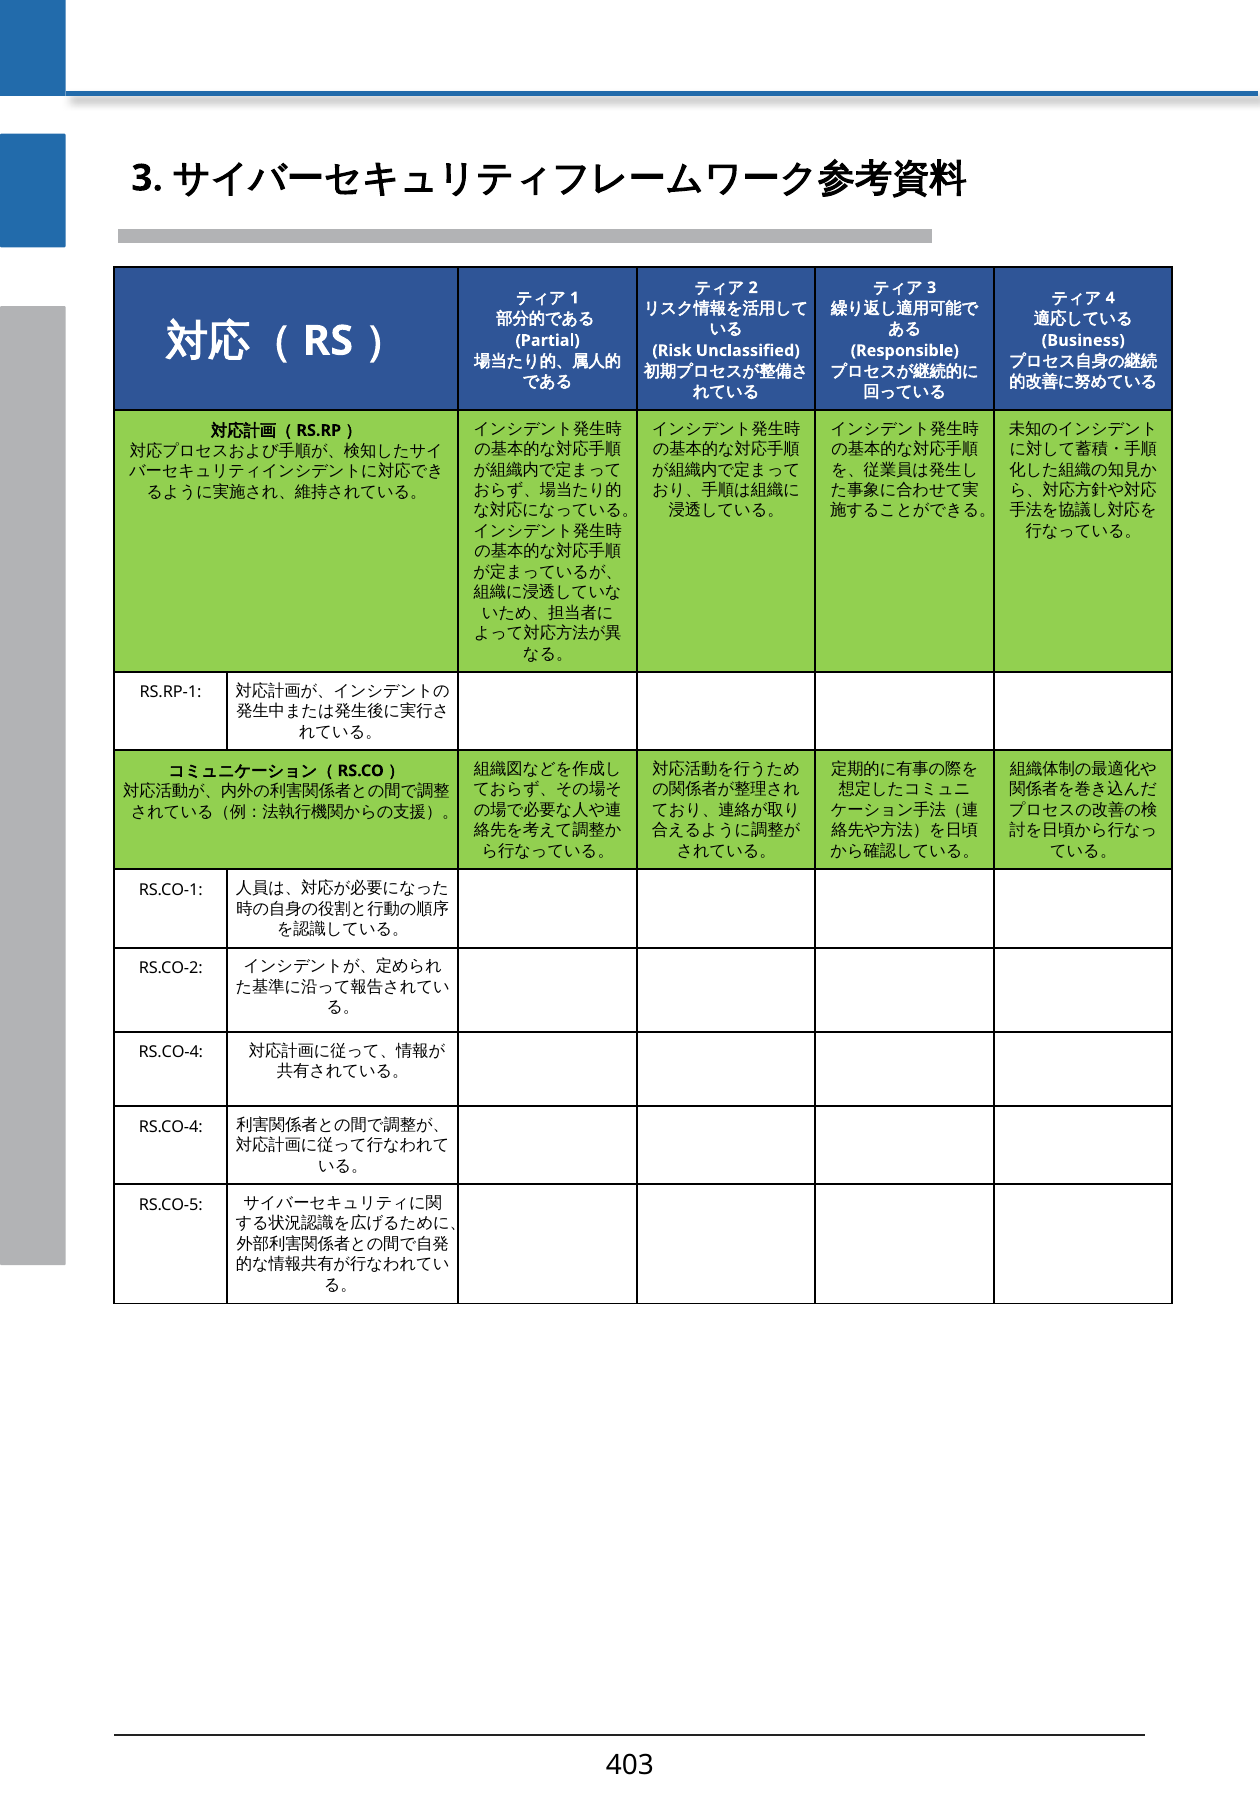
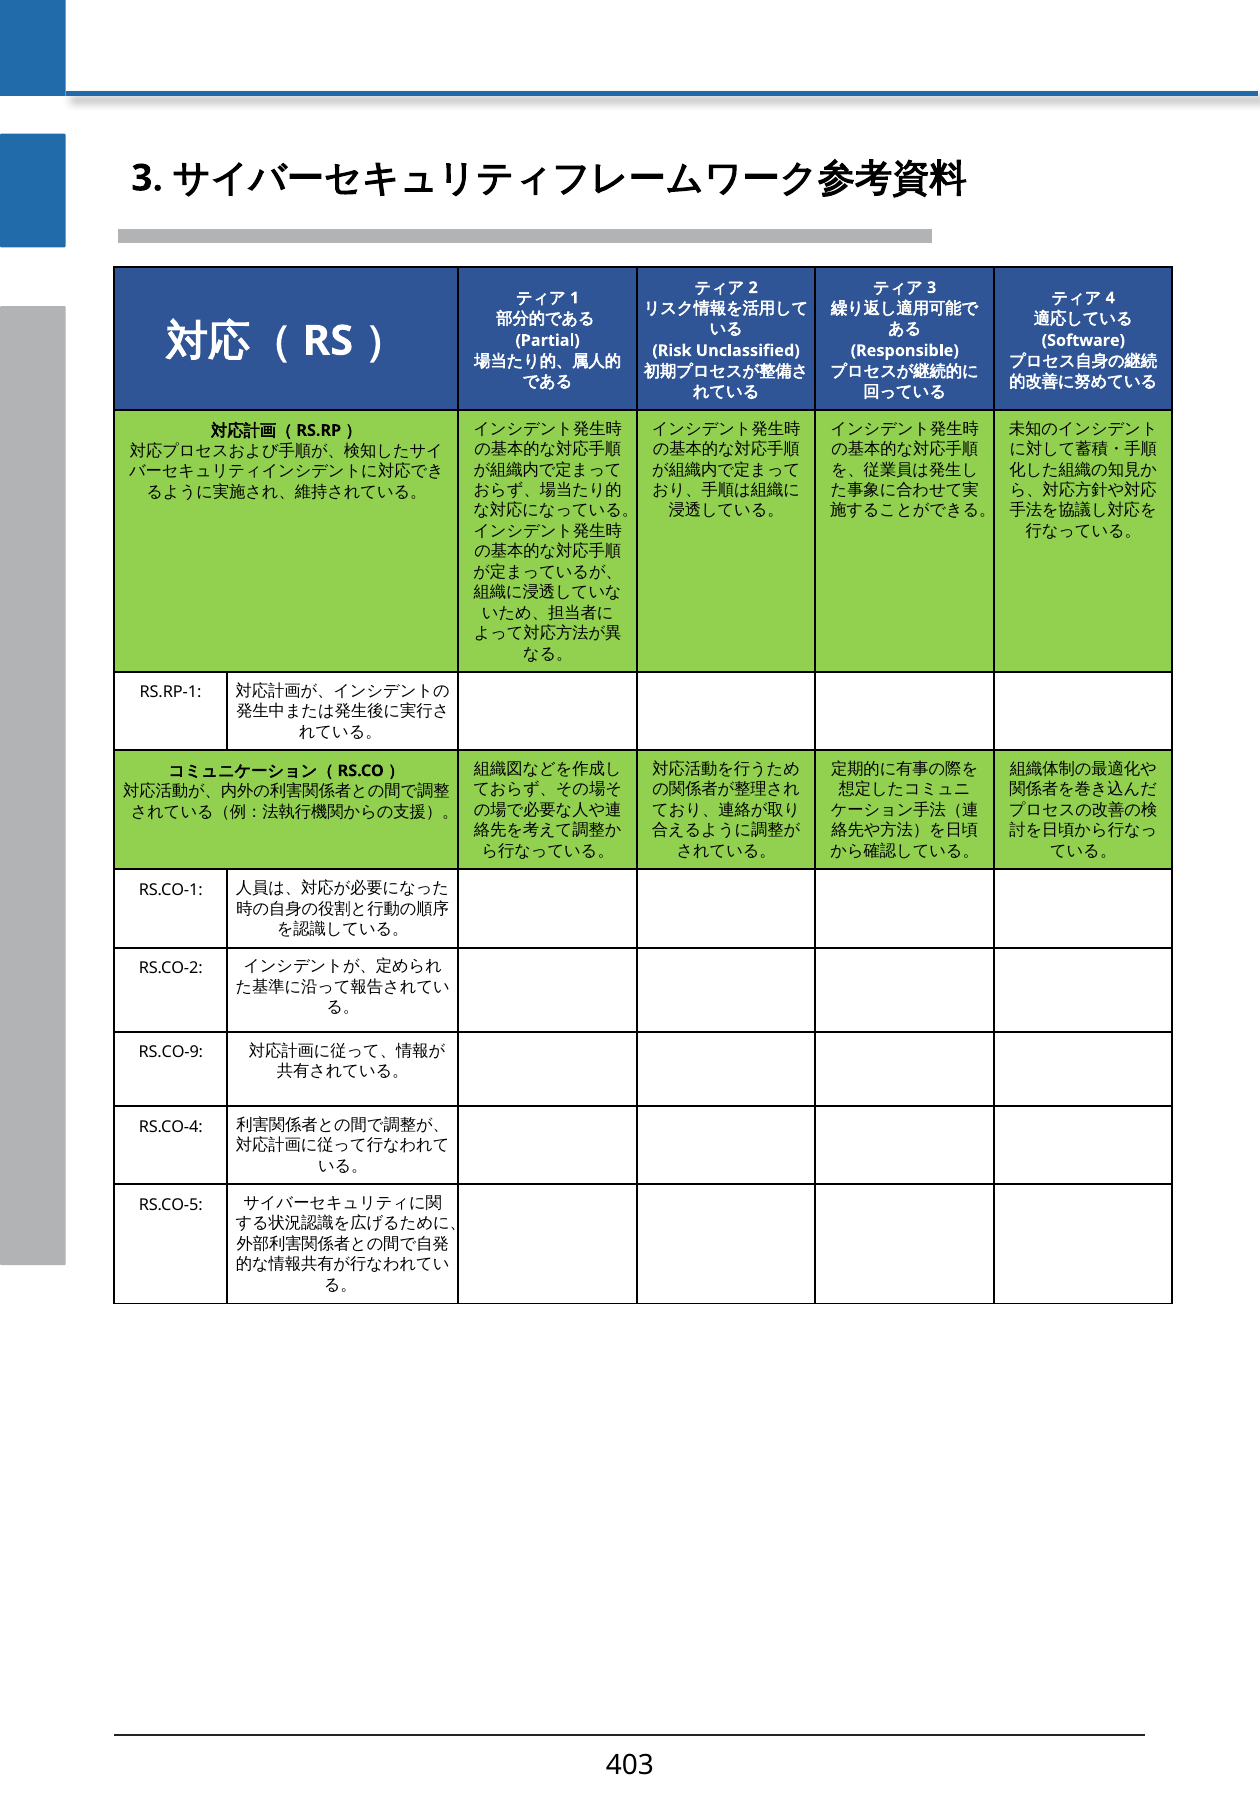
Business: Business -> Software
RS.CO-4 at (171, 1052): RS.CO-4 -> RS.CO-9
